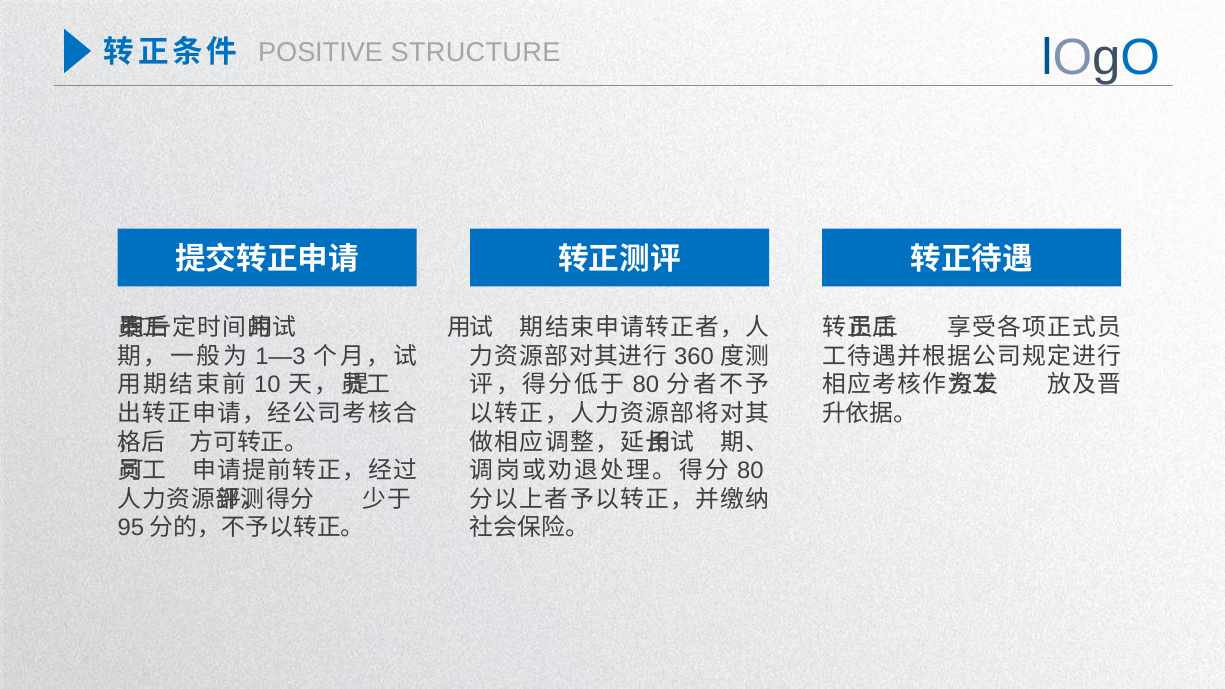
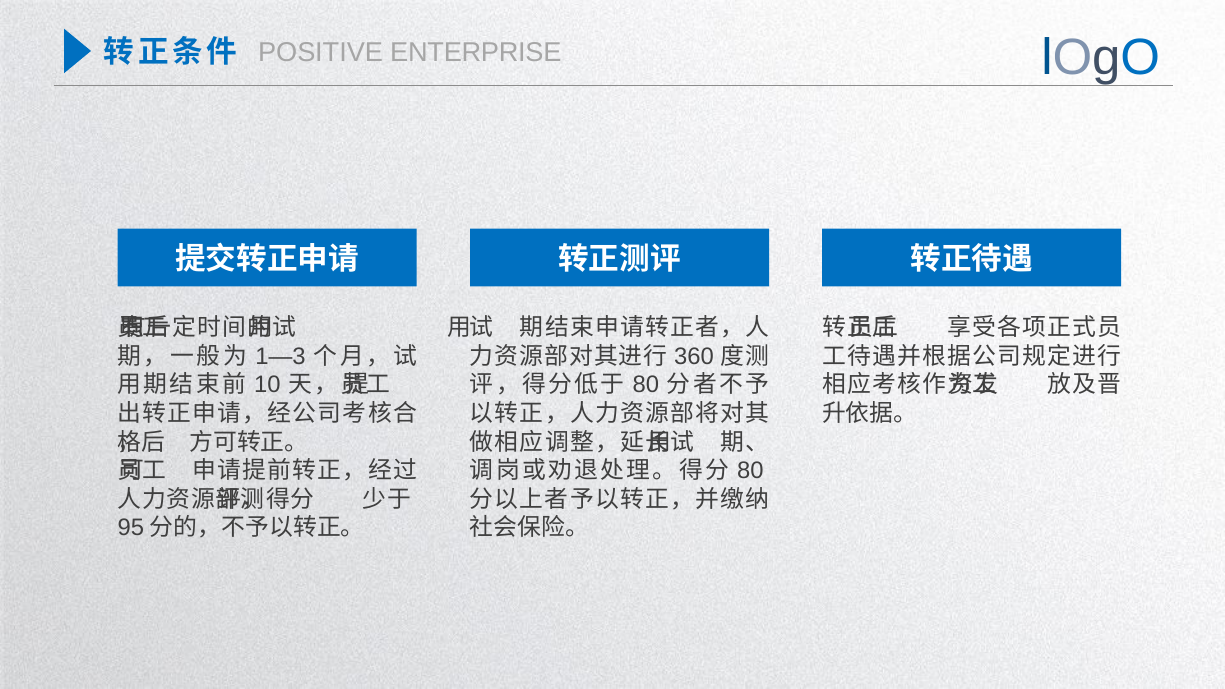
STRUCTURE: STRUCTURE -> ENTERPRISE
